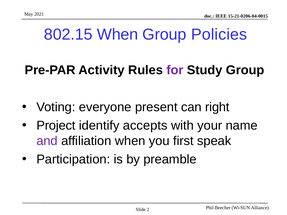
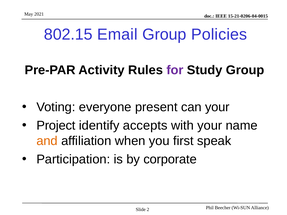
802.15 When: When -> Email
can right: right -> your
and colour: purple -> orange
preamble: preamble -> corporate
